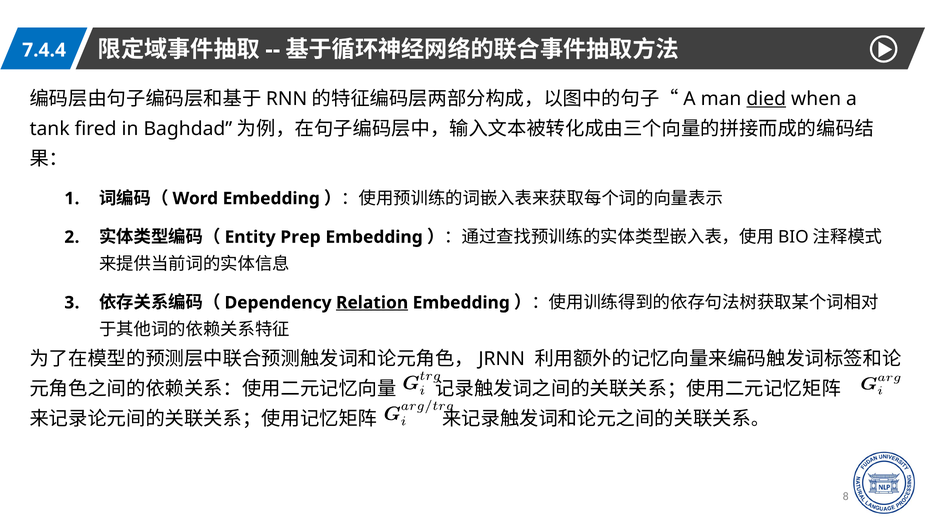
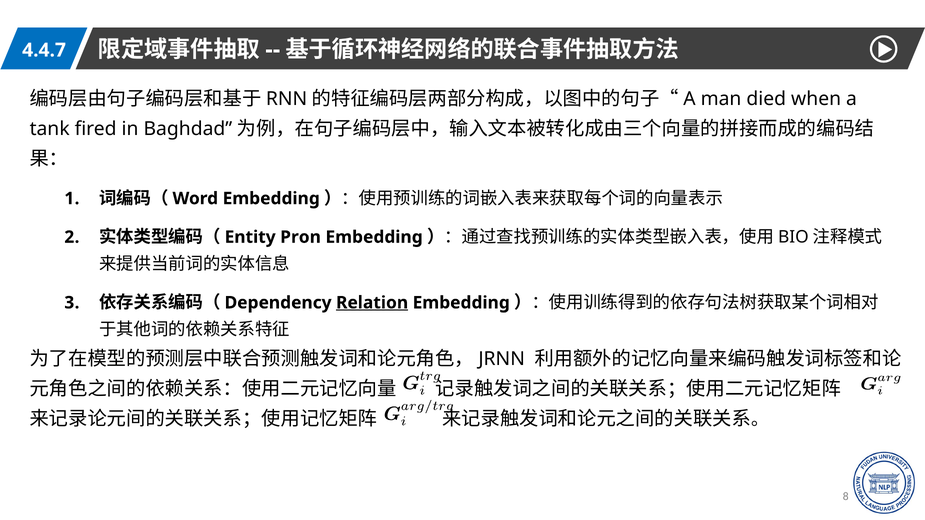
7.4.4: 7.4.4 -> 4.4.7
died underline: present -> none
Prep: Prep -> Pron
